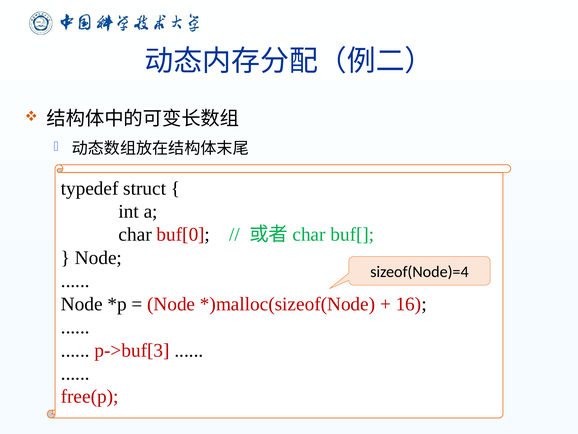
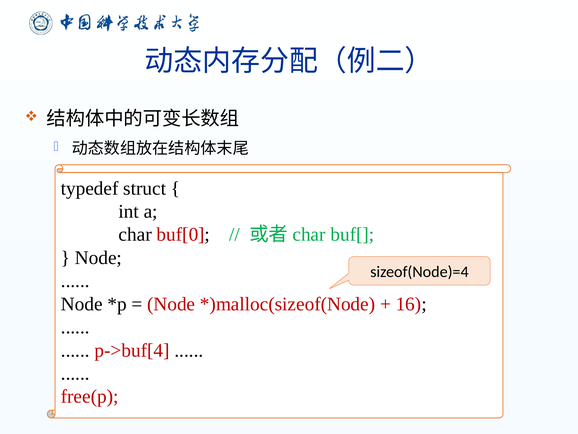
p->buf[3: p->buf[3 -> p->buf[4
